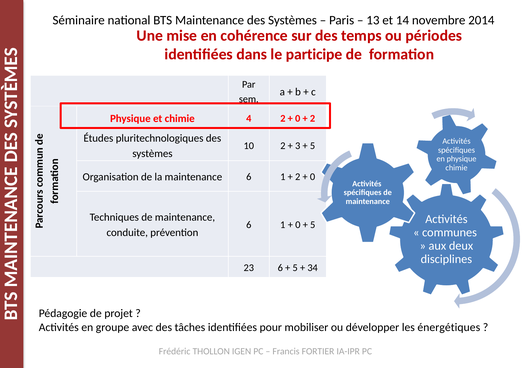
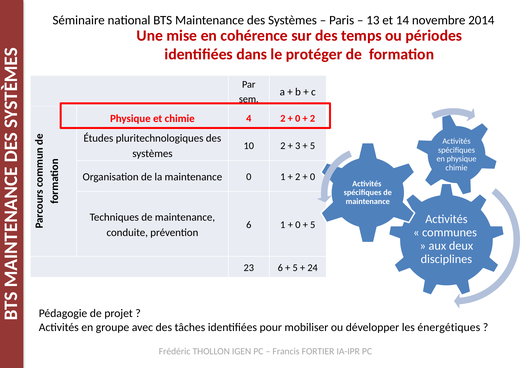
participe: participe -> protéger
maintenance 6: 6 -> 0
34: 34 -> 24
